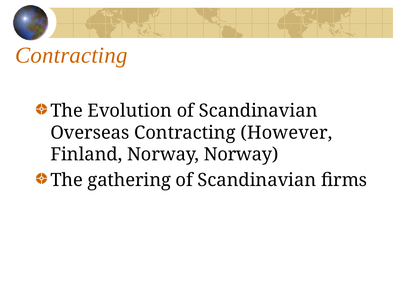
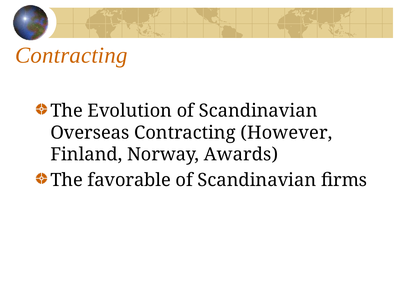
Norway Norway: Norway -> Awards
gathering: gathering -> favorable
